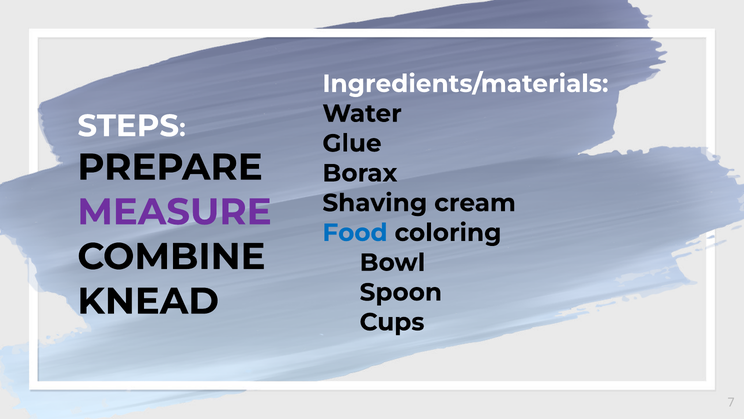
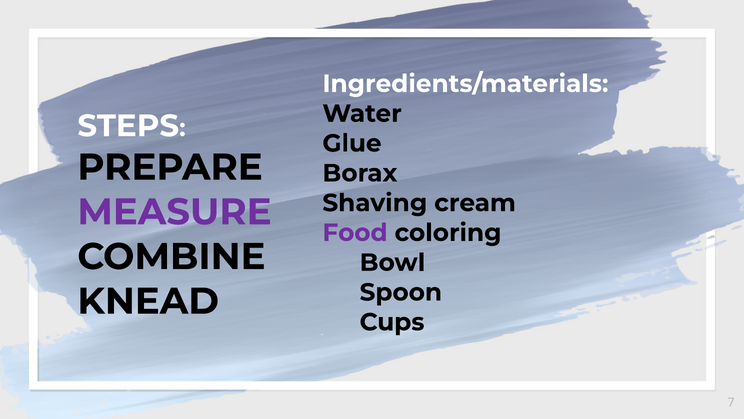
Food colour: blue -> purple
